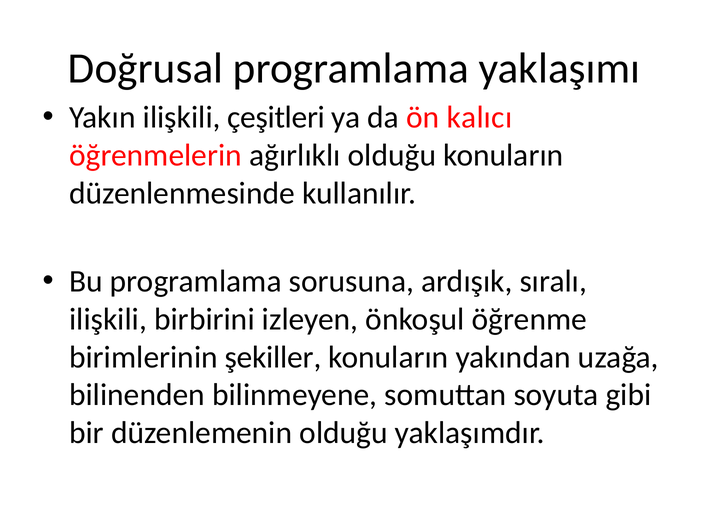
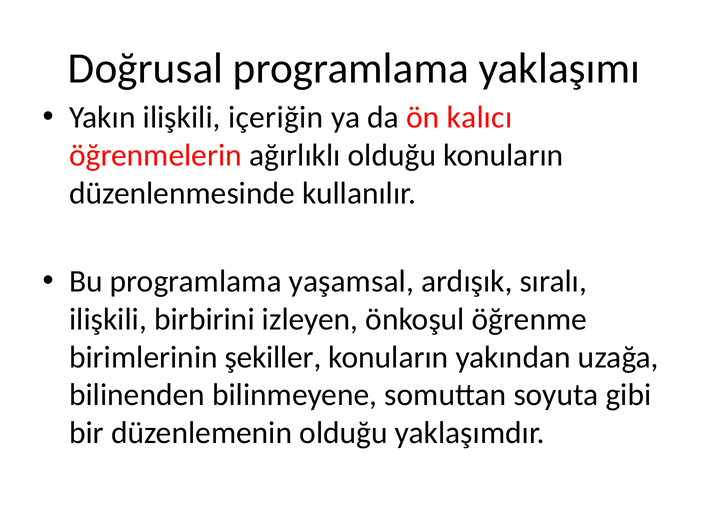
çeşitleri: çeşitleri -> içeriğin
sorusuna: sorusuna -> yaşamsal
